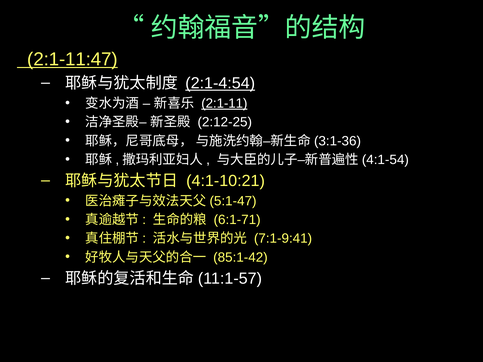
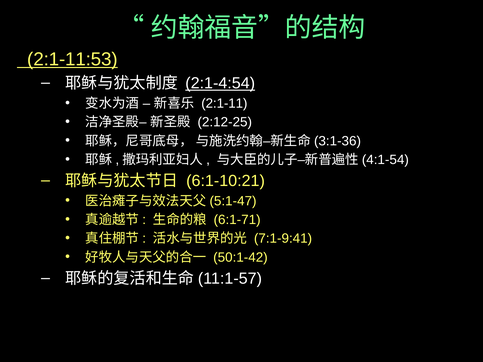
2:1-11:47: 2:1-11:47 -> 2:1-11:53
2:1-11 underline: present -> none
4:1-10:21: 4:1-10:21 -> 6:1-10:21
85:1-42: 85:1-42 -> 50:1-42
